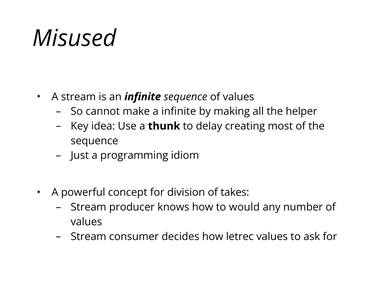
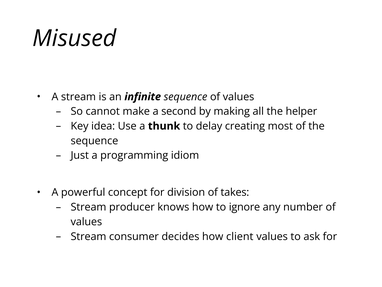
a infinite: infinite -> second
would: would -> ignore
letrec: letrec -> client
